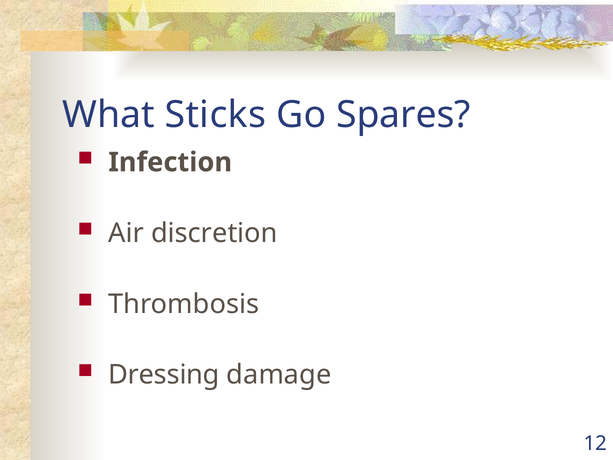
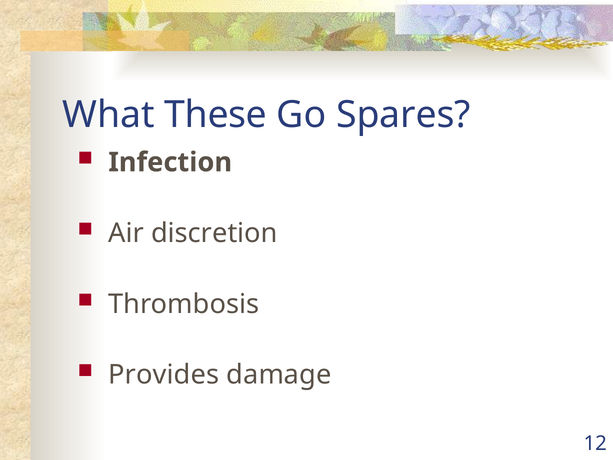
Sticks: Sticks -> These
Dressing: Dressing -> Provides
